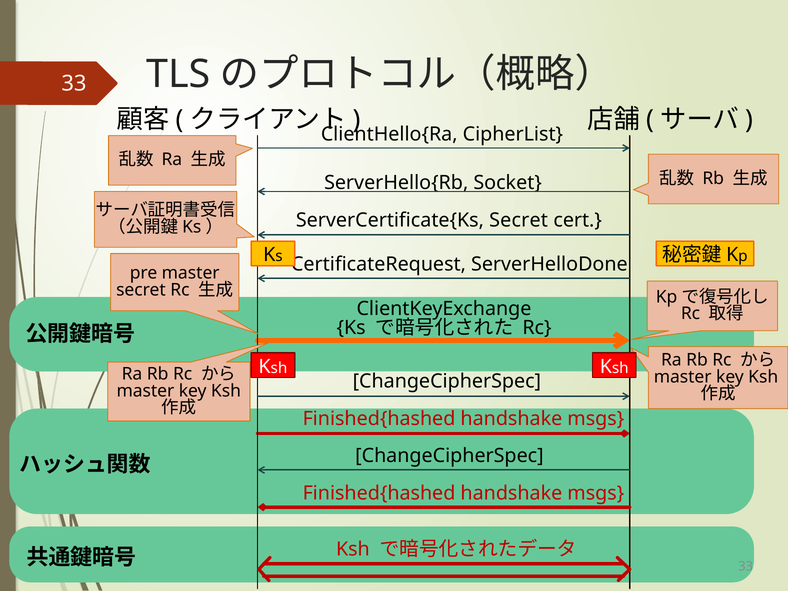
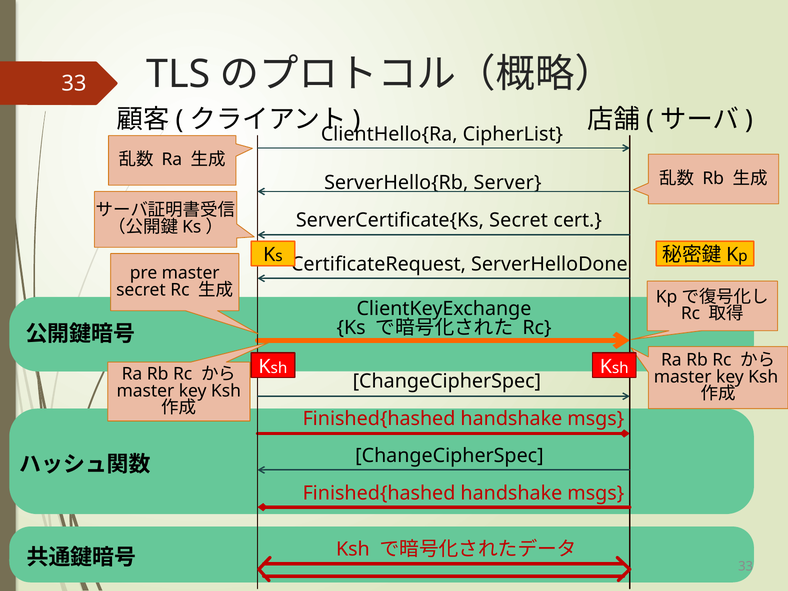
Socket: Socket -> Server
